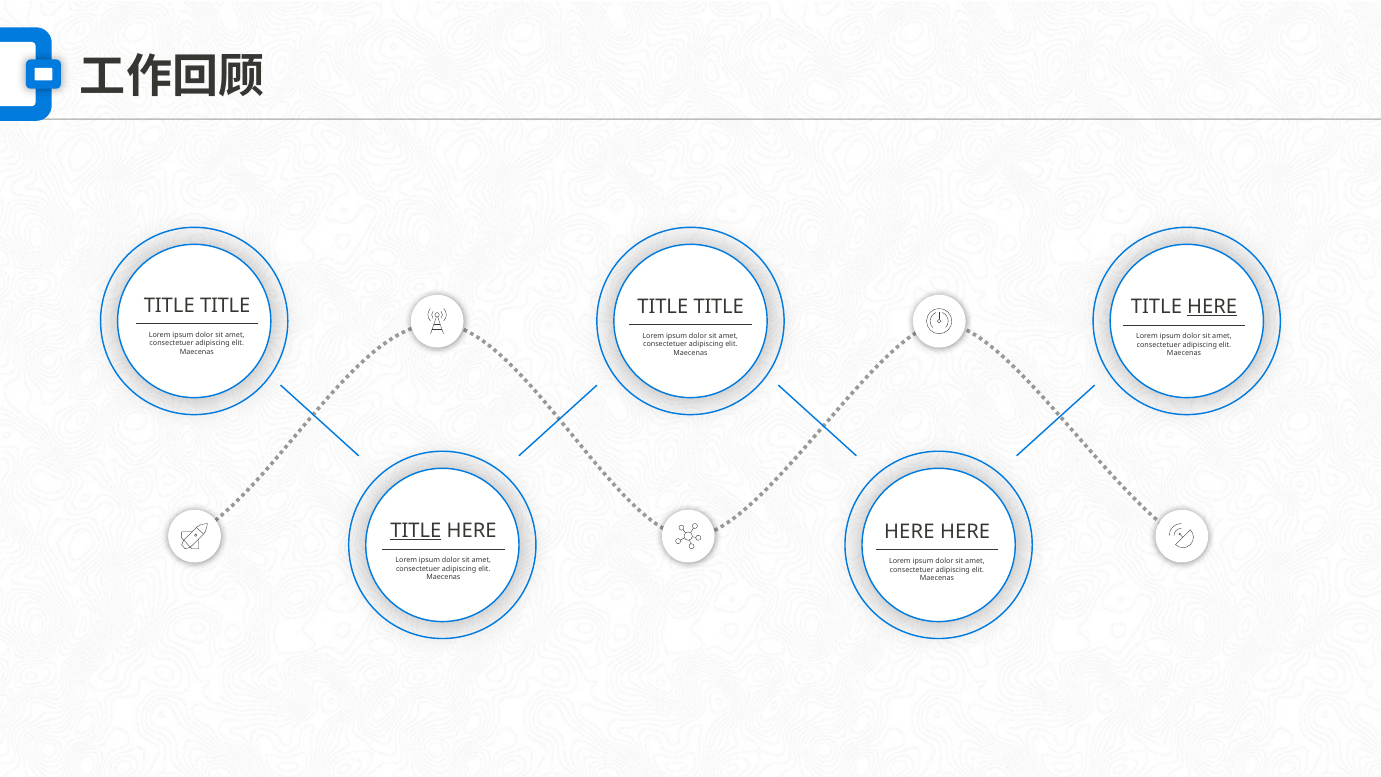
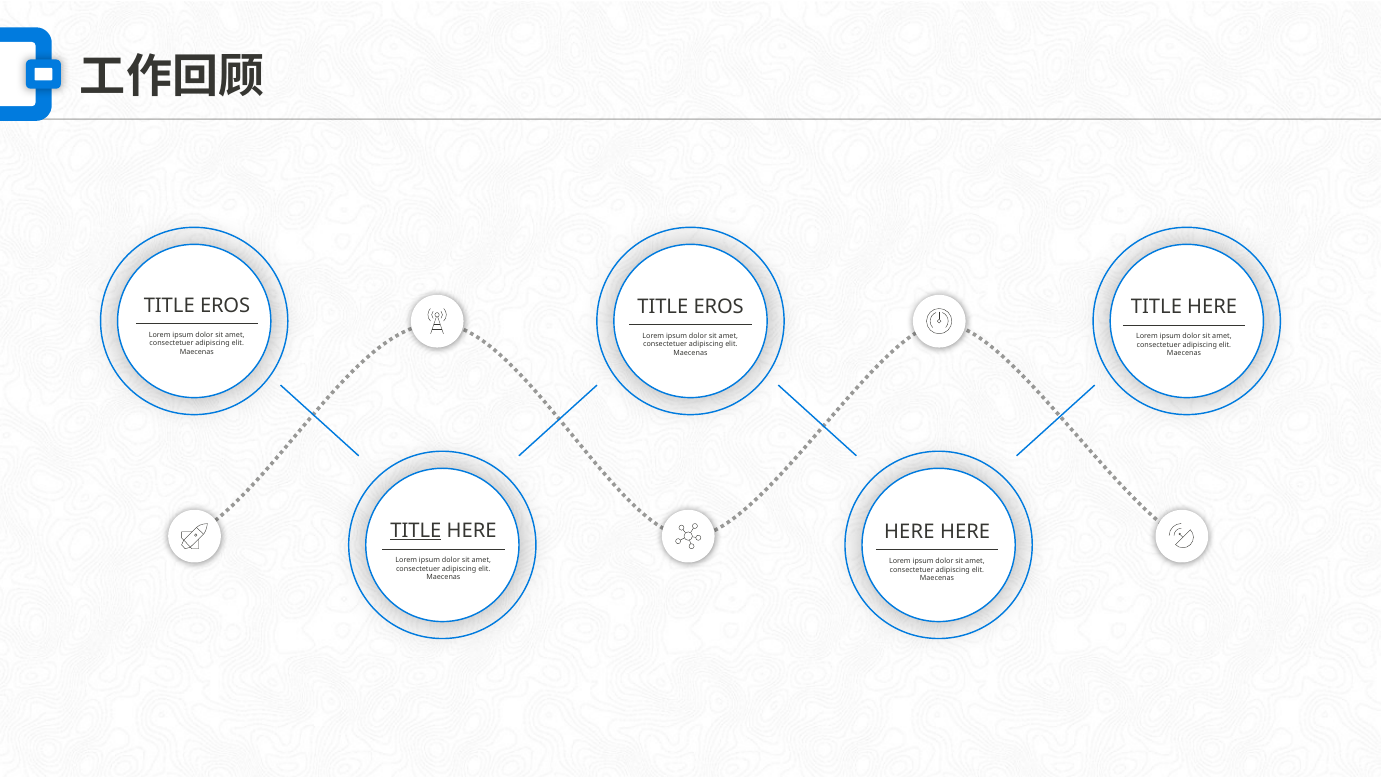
TITLE at (225, 306): TITLE -> EROS
TITLE at (719, 306): TITLE -> EROS
HERE at (1212, 307) underline: present -> none
